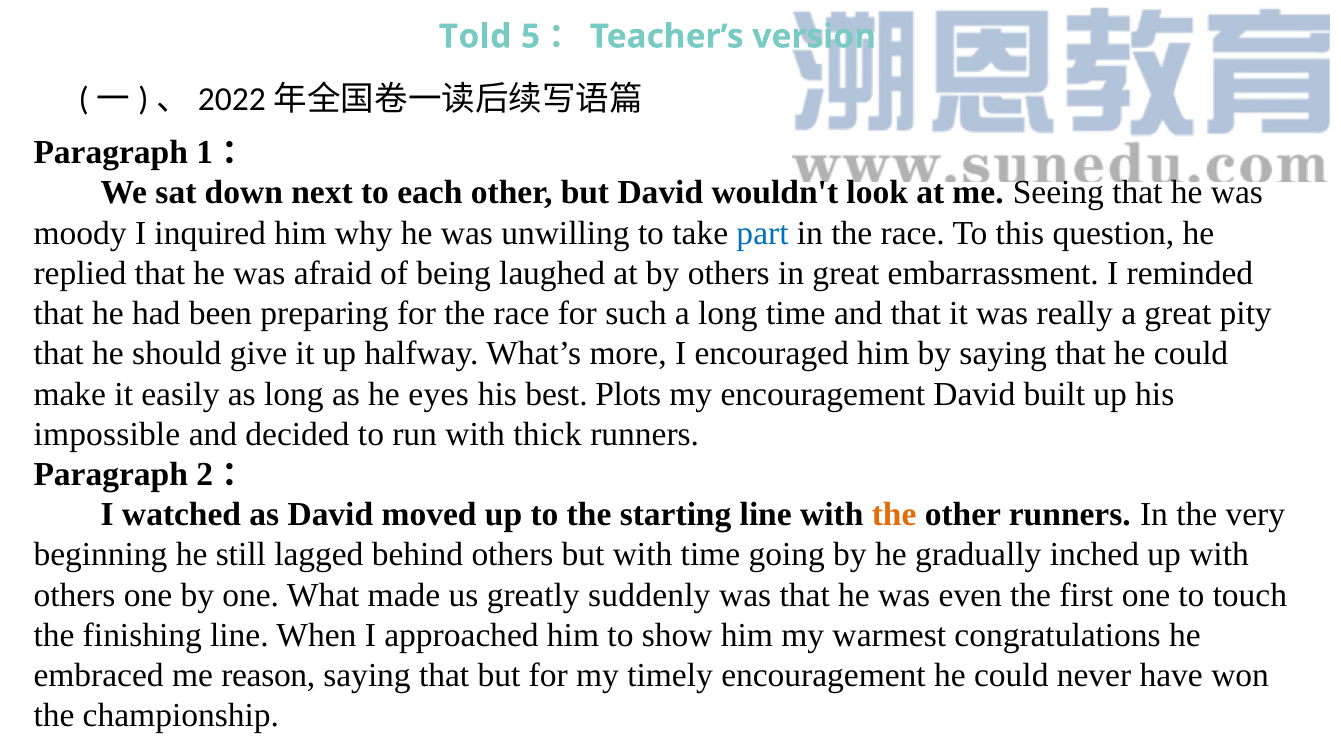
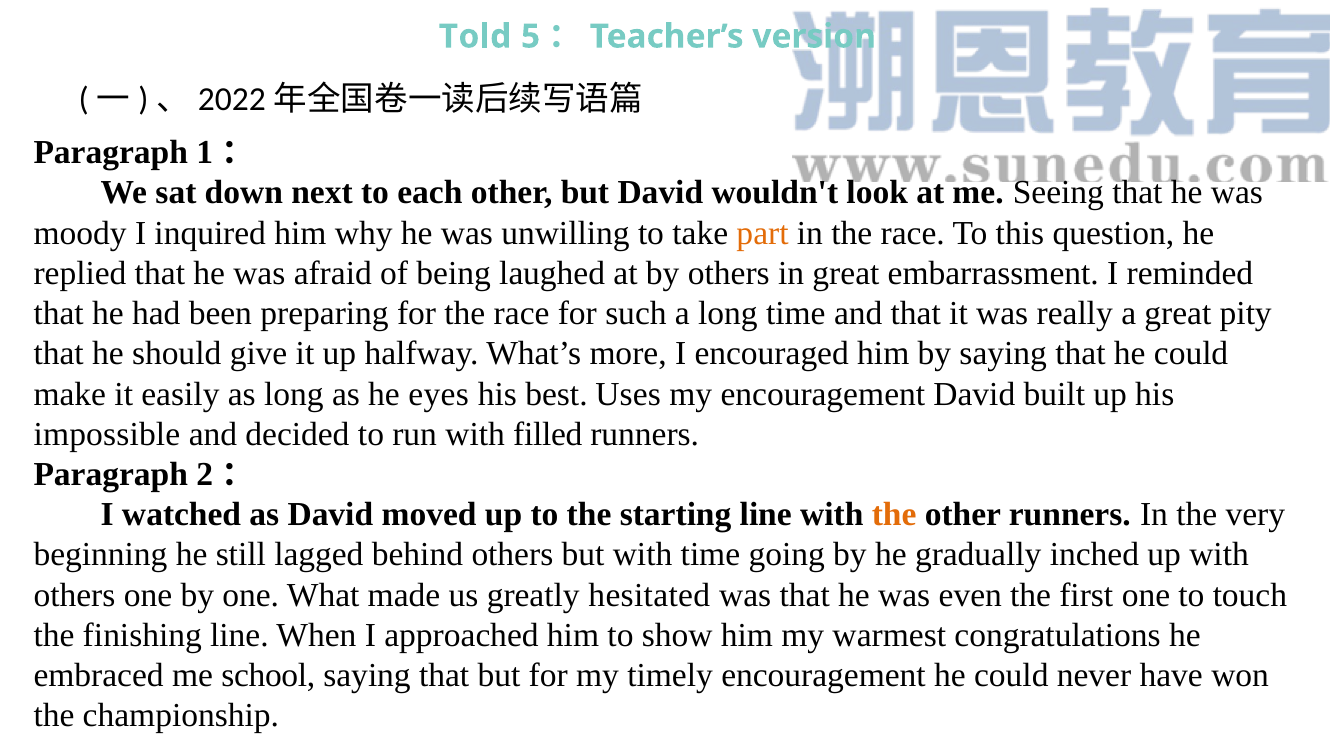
part colour: blue -> orange
Plots: Plots -> Uses
thick: thick -> filled
suddenly: suddenly -> hesitated
reason: reason -> school
